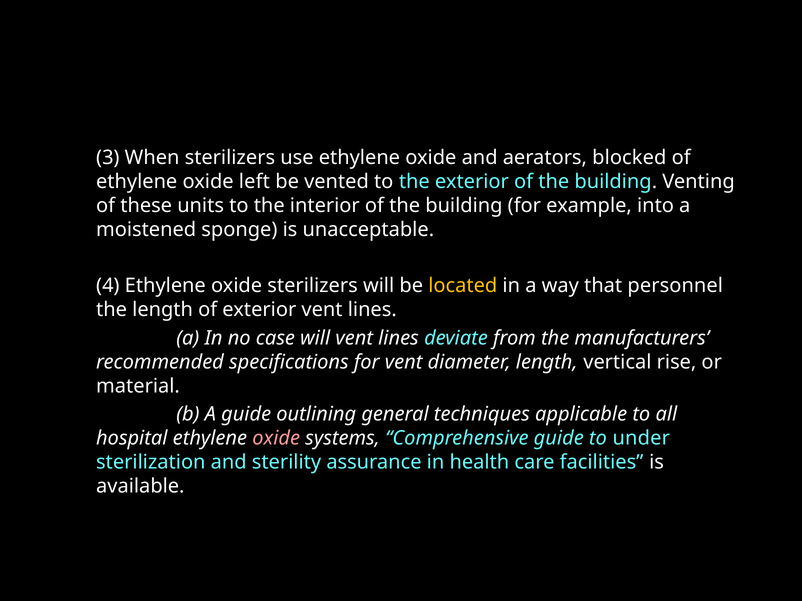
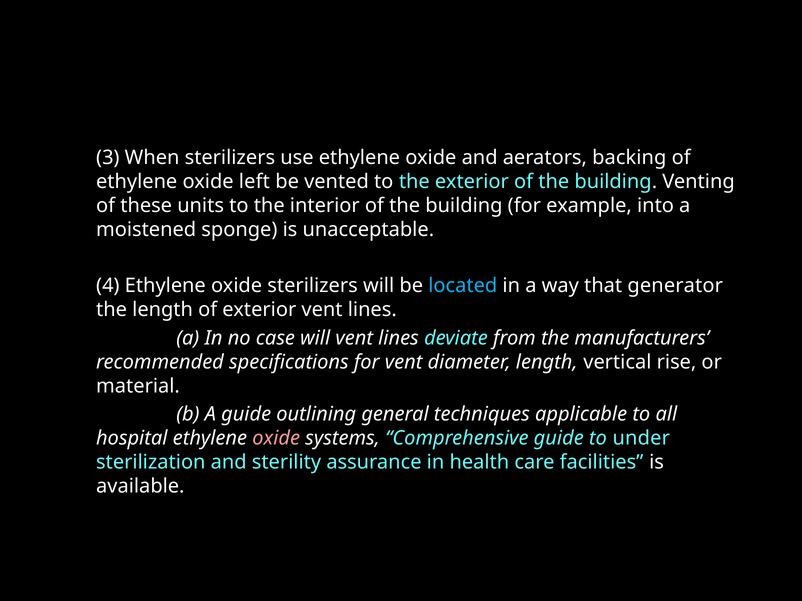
blocked: blocked -> backing
located colour: yellow -> light blue
personnel: personnel -> generator
